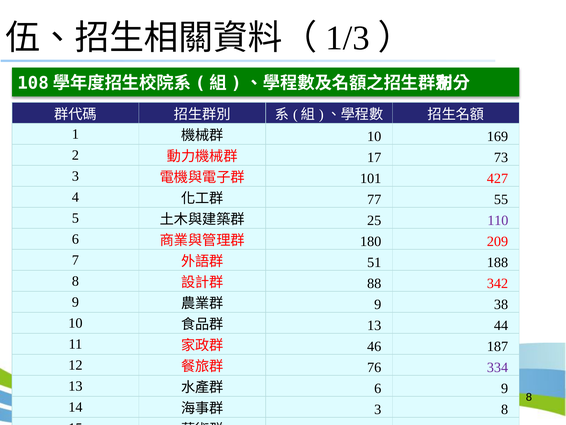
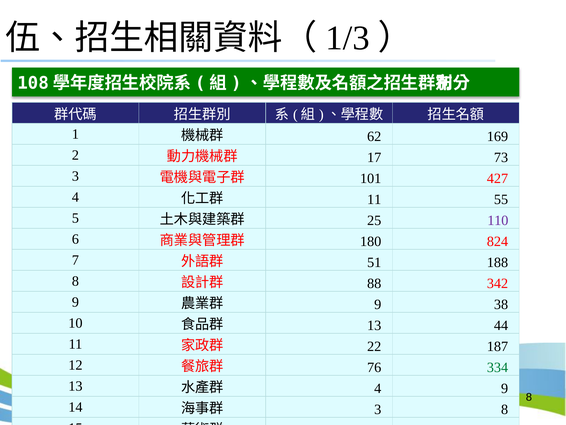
10 at (374, 136): 10 -> 62
77 at (374, 199): 77 -> 11
209: 209 -> 824
46: 46 -> 22
334 colour: purple -> green
6 at (378, 388): 6 -> 4
